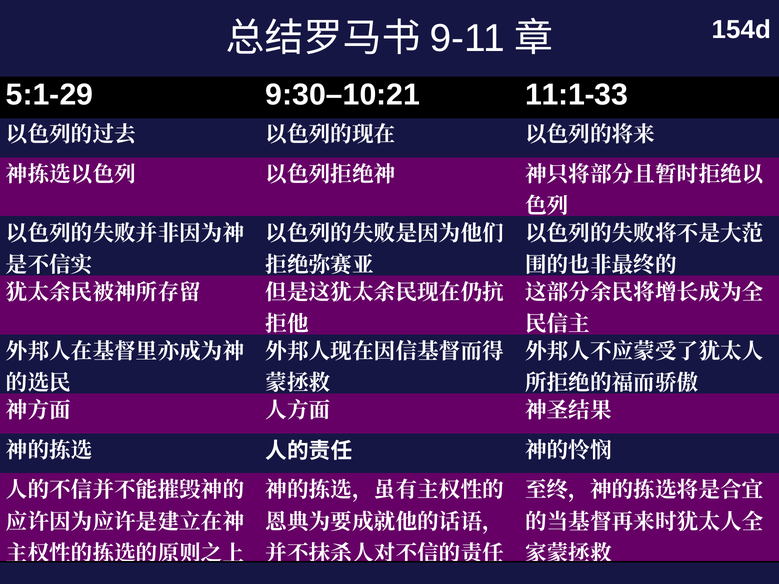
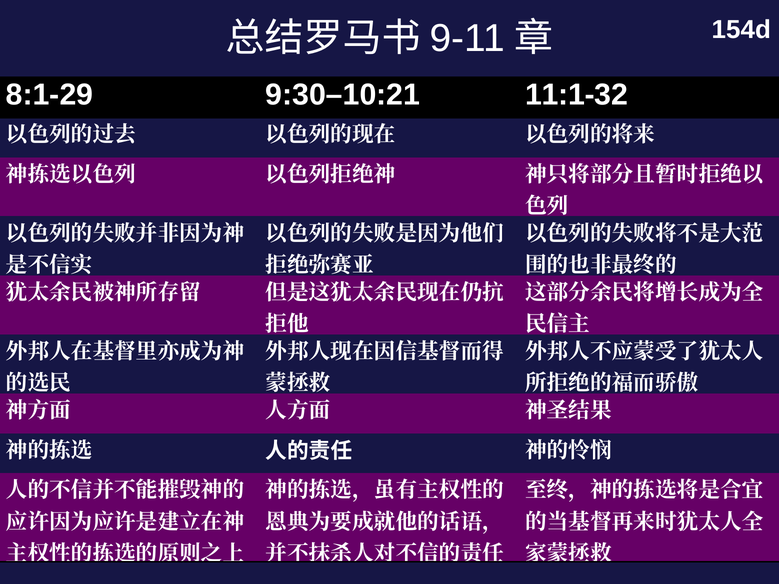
5:1-29: 5:1-29 -> 8:1-29
11:1-33: 11:1-33 -> 11:1-32
